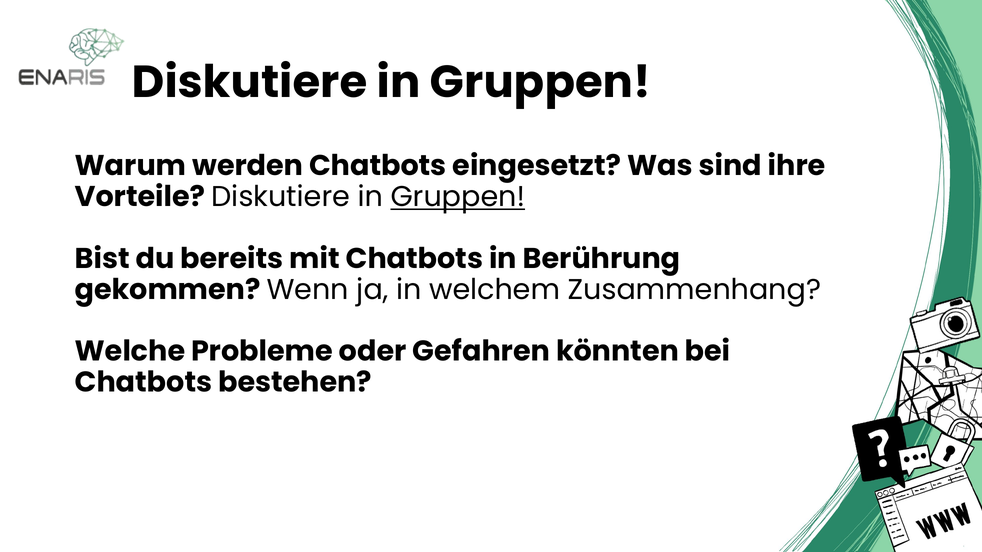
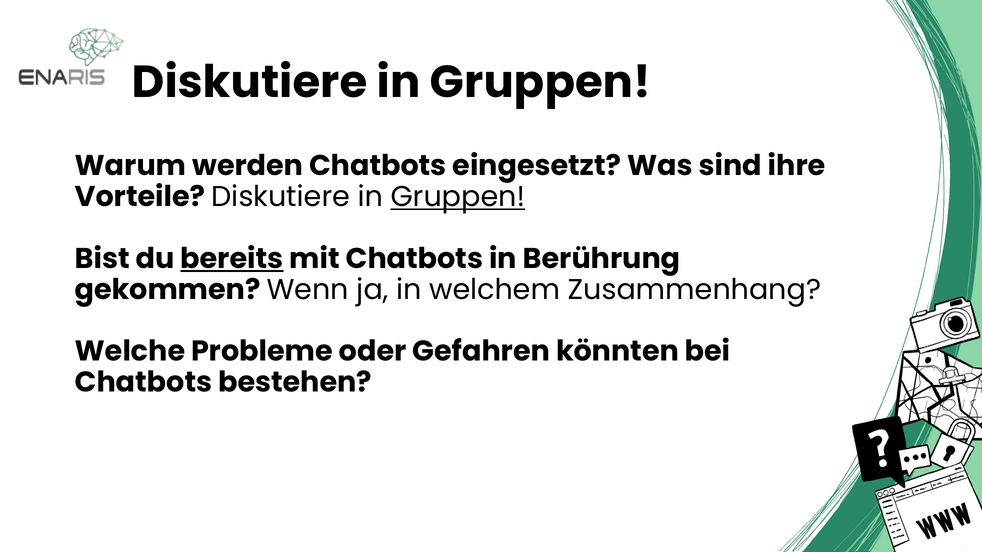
bereits underline: none -> present
